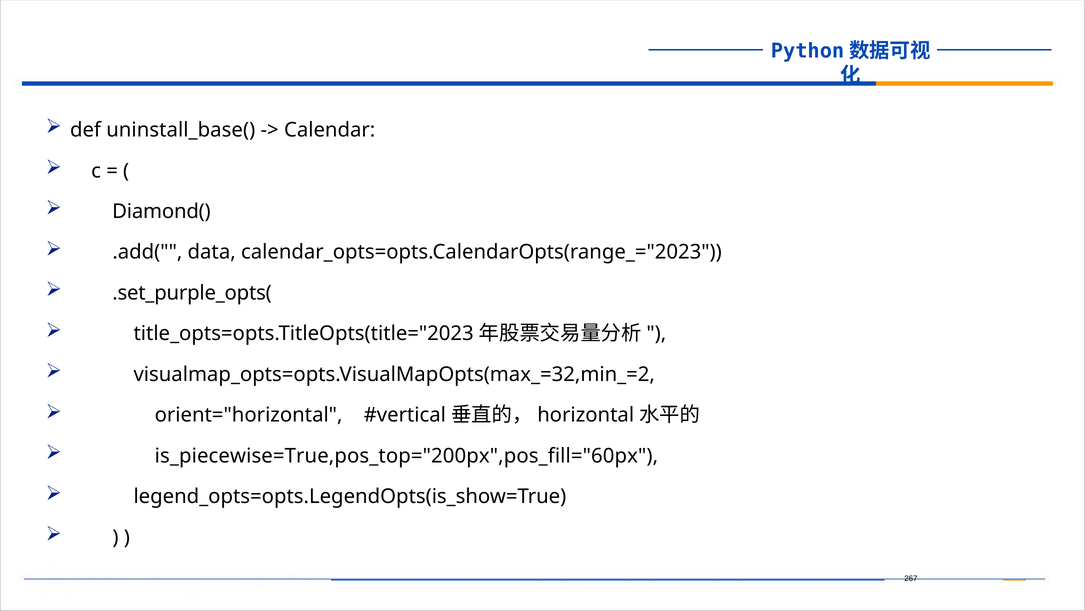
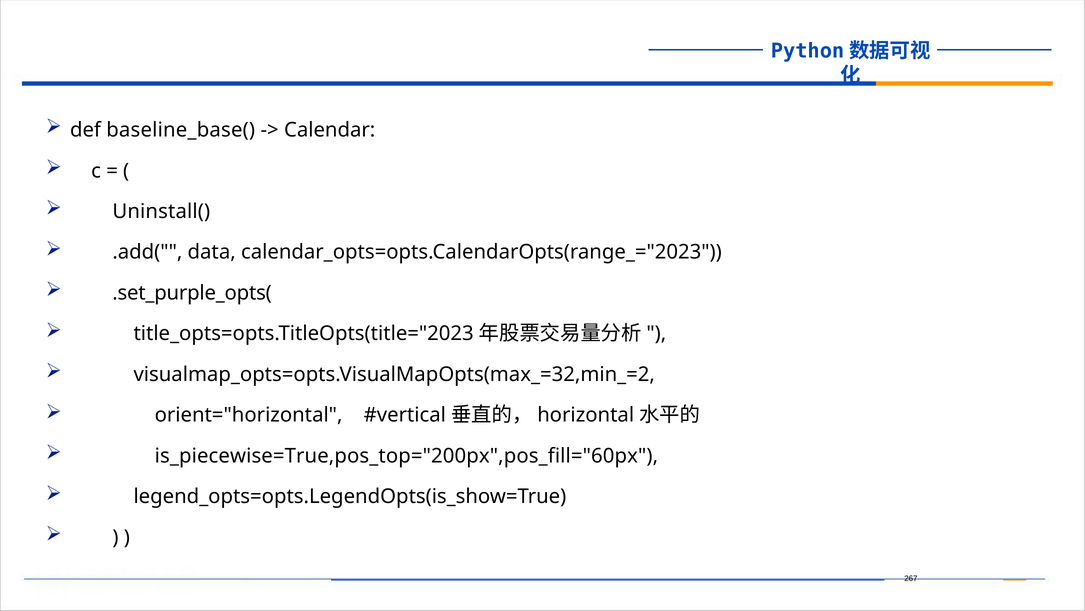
uninstall_base(: uninstall_base( -> baseline_base(
Diamond(: Diamond( -> Uninstall(
